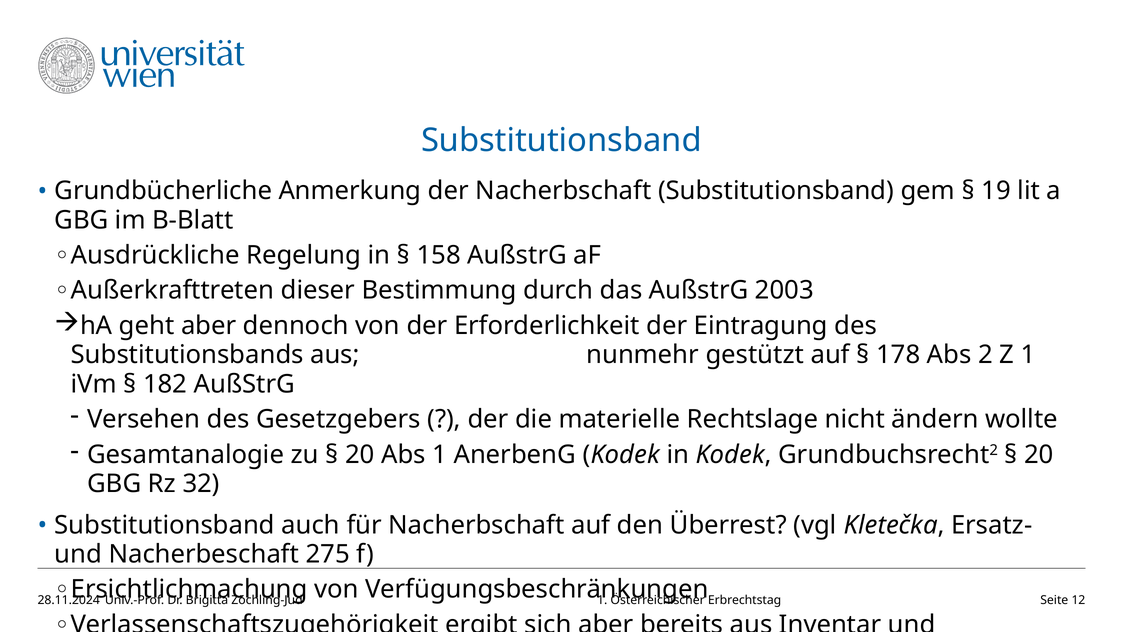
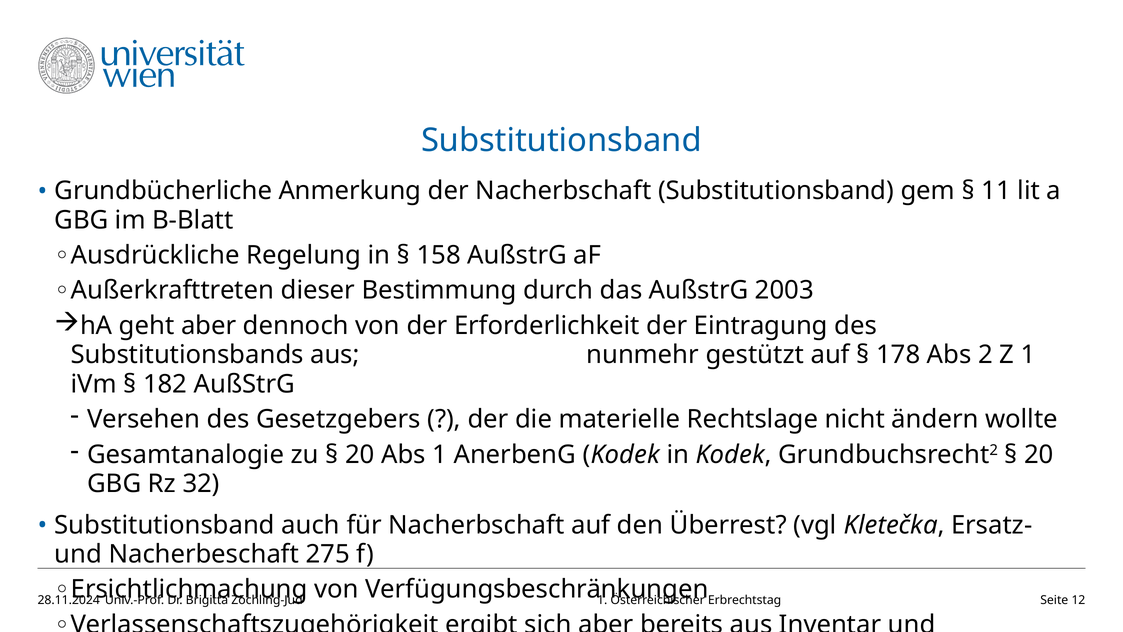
19: 19 -> 11
